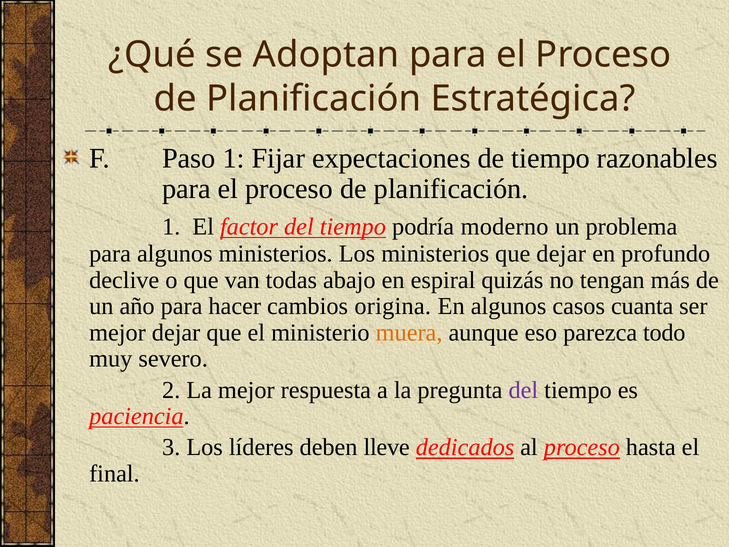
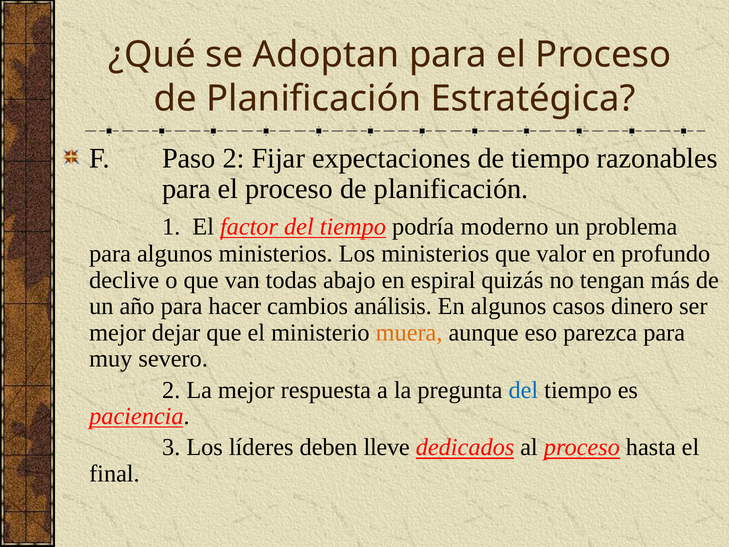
Paso 1: 1 -> 2
que dejar: dejar -> valor
origina: origina -> análisis
cuanta: cuanta -> dinero
parezca todo: todo -> para
del at (523, 390) colour: purple -> blue
